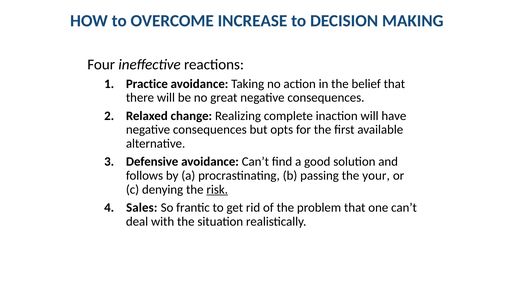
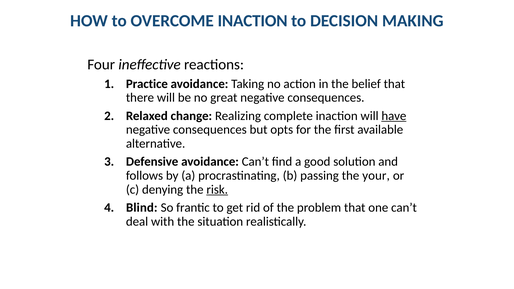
OVERCOME INCREASE: INCREASE -> INACTION
have underline: none -> present
Sales: Sales -> Blind
